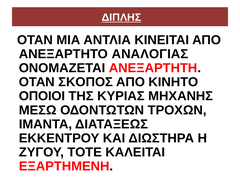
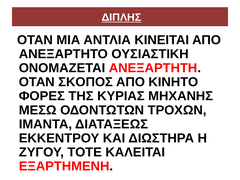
ΑΝΑΛΟΓΙΑΣ: ΑΝΑΛΟΓΙΑΣ -> ΟΥΣΙΑΣΤΙΚΗ
ΟΠΟΙΟΙ: ΟΠΟΙΟΙ -> ΦΟΡΕΣ
